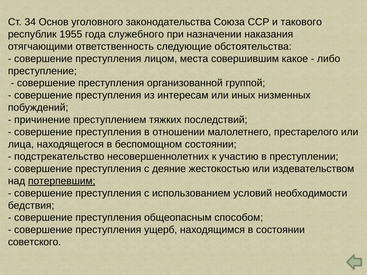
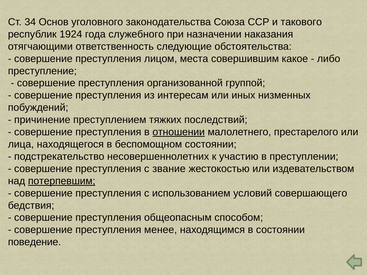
1955: 1955 -> 1924
отношении underline: none -> present
деяние: деяние -> звание
необходимости: необходимости -> совершающего
ущерб: ущерб -> менее
советского: советского -> поведение
